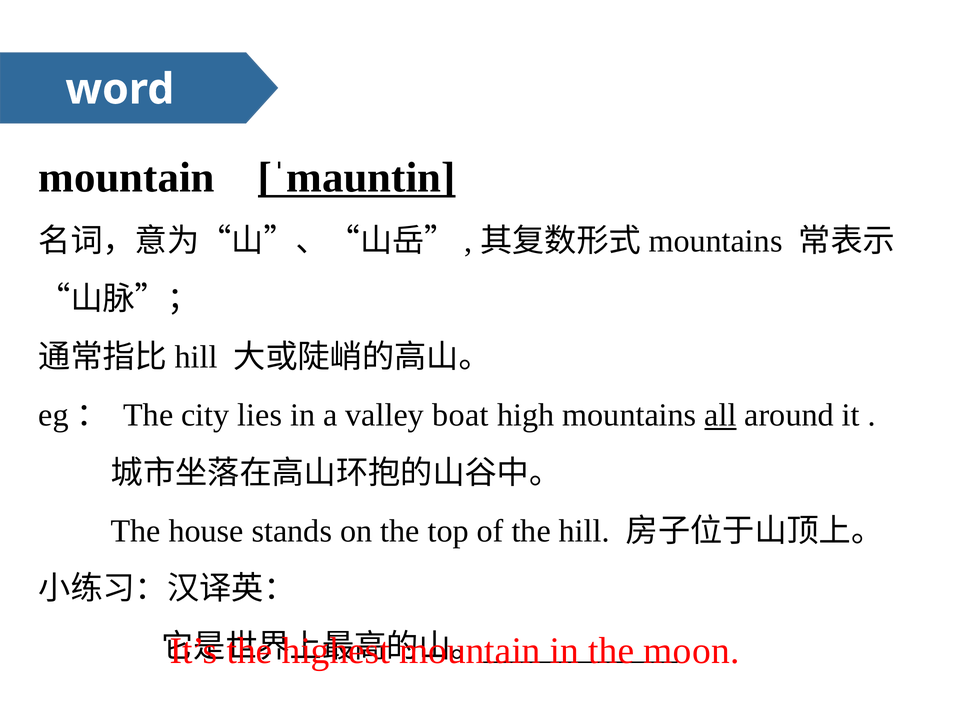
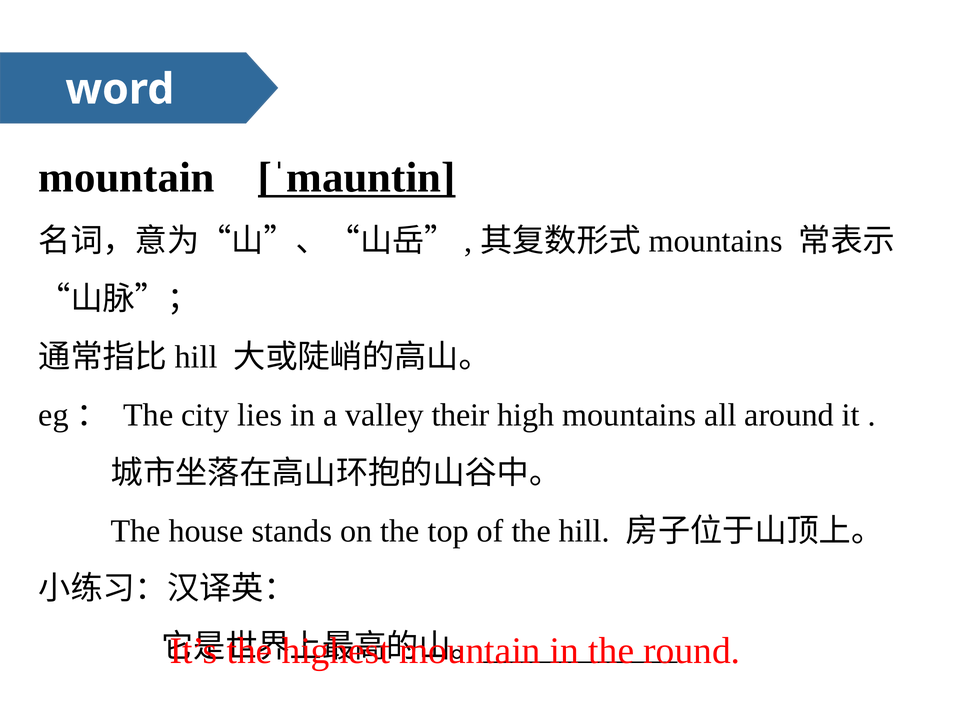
boat: boat -> their
all underline: present -> none
moon: moon -> round
